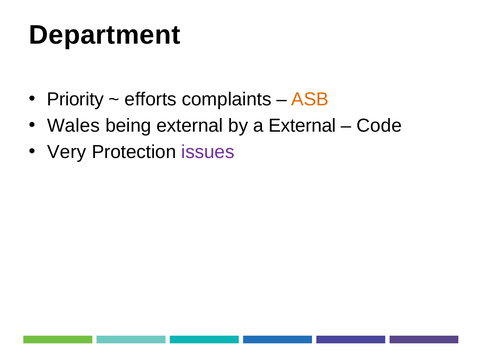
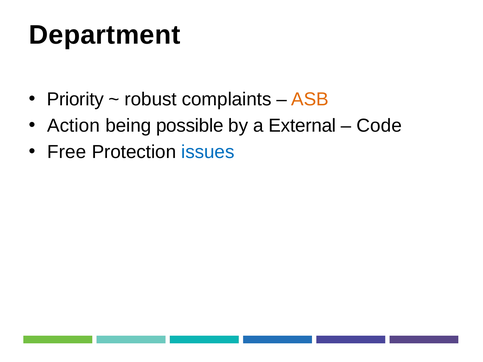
efforts: efforts -> robust
Wales: Wales -> Action
being external: external -> possible
Very: Very -> Free
issues colour: purple -> blue
